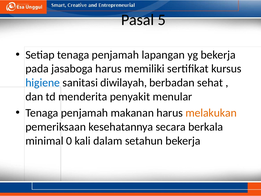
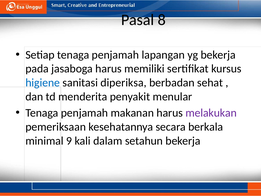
5: 5 -> 8
diwilayah: diwilayah -> diperiksa
melakukan colour: orange -> purple
0: 0 -> 9
